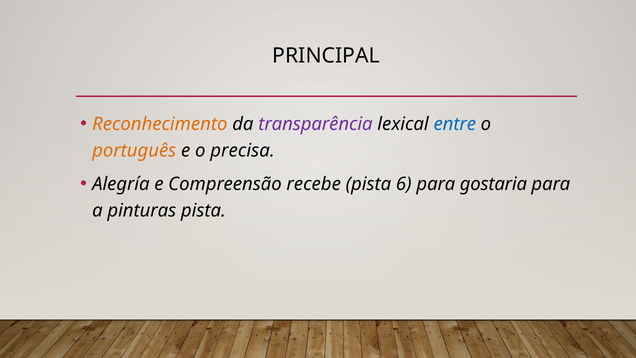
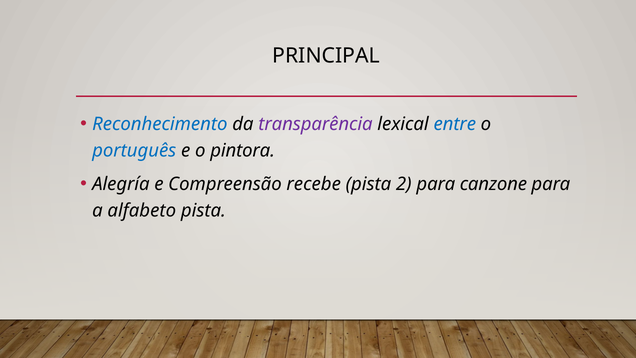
Reconhecimento colour: orange -> blue
português colour: orange -> blue
precisa: precisa -> pintora
6: 6 -> 2
gostaria: gostaria -> canzone
pinturas: pinturas -> alfabeto
